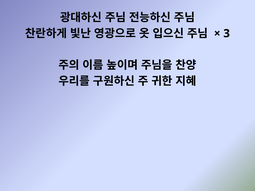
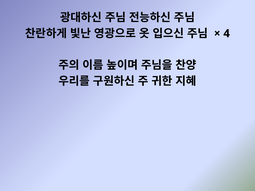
3: 3 -> 4
